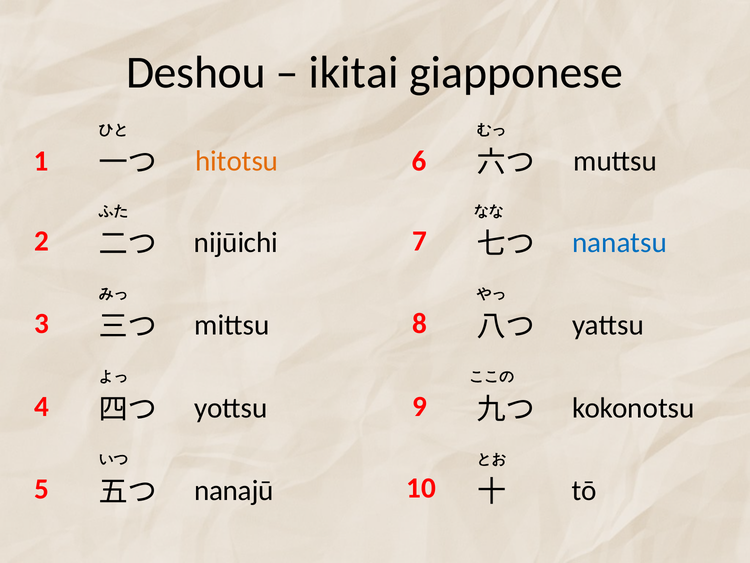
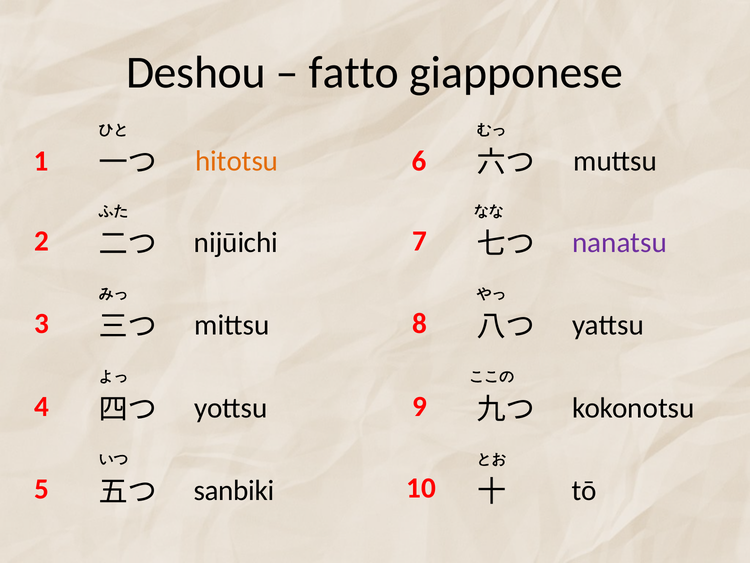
ikitai: ikitai -> fatto
nanatsu colour: blue -> purple
nanajū: nanajū -> sanbiki
